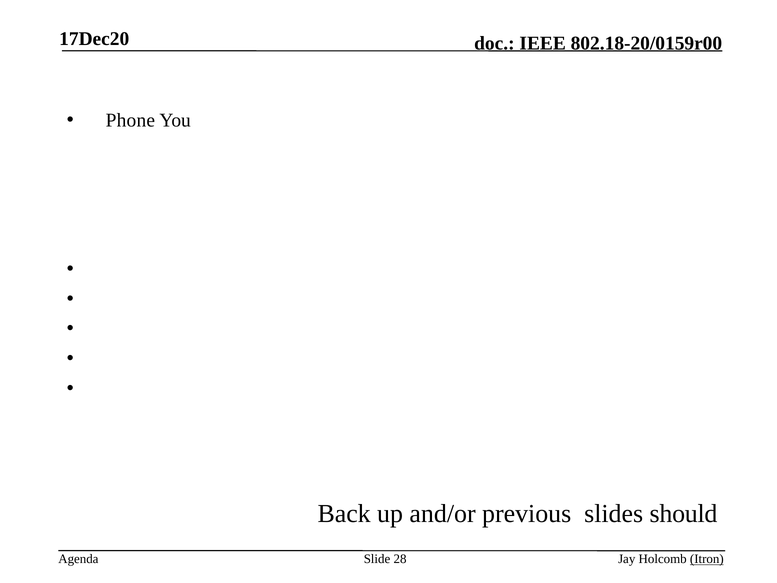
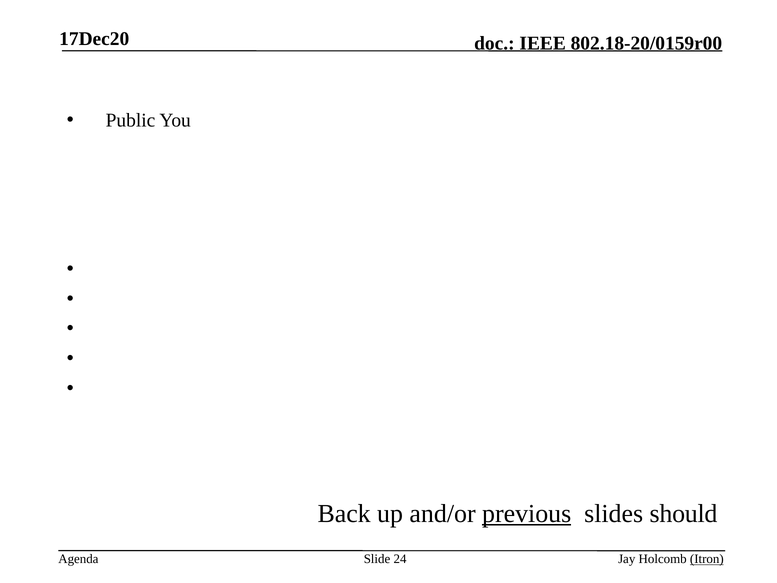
Phone: Phone -> Public
previous underline: none -> present
28: 28 -> 24
